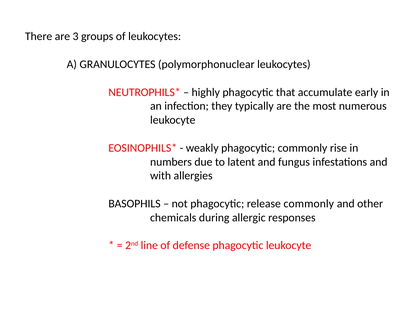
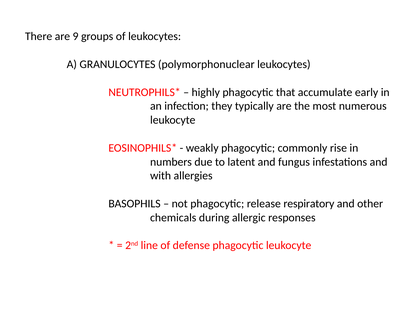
3: 3 -> 9
release commonly: commonly -> respiratory
